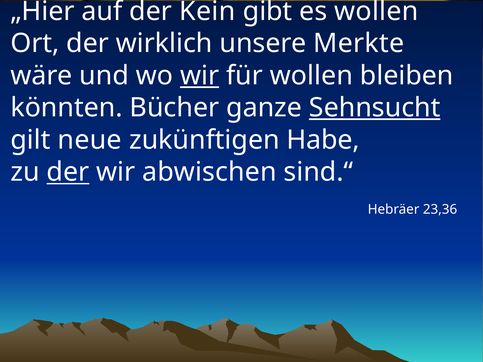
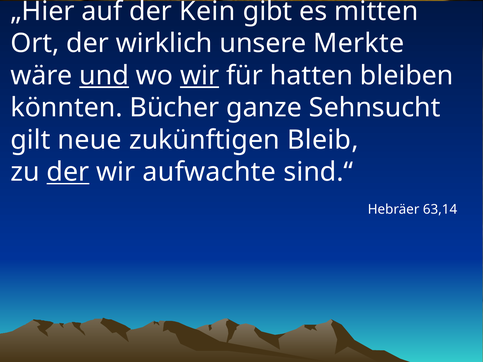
es wollen: wollen -> mitten
und underline: none -> present
für wollen: wollen -> hatten
Sehnsucht underline: present -> none
Habe: Habe -> Bleib
abwischen: abwischen -> aufwachte
23,36: 23,36 -> 63,14
